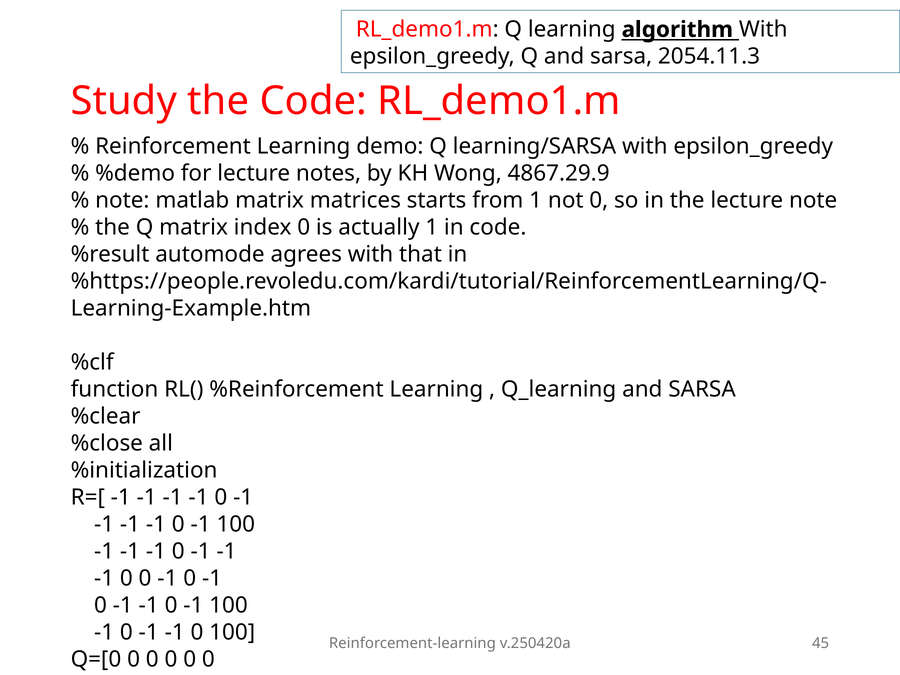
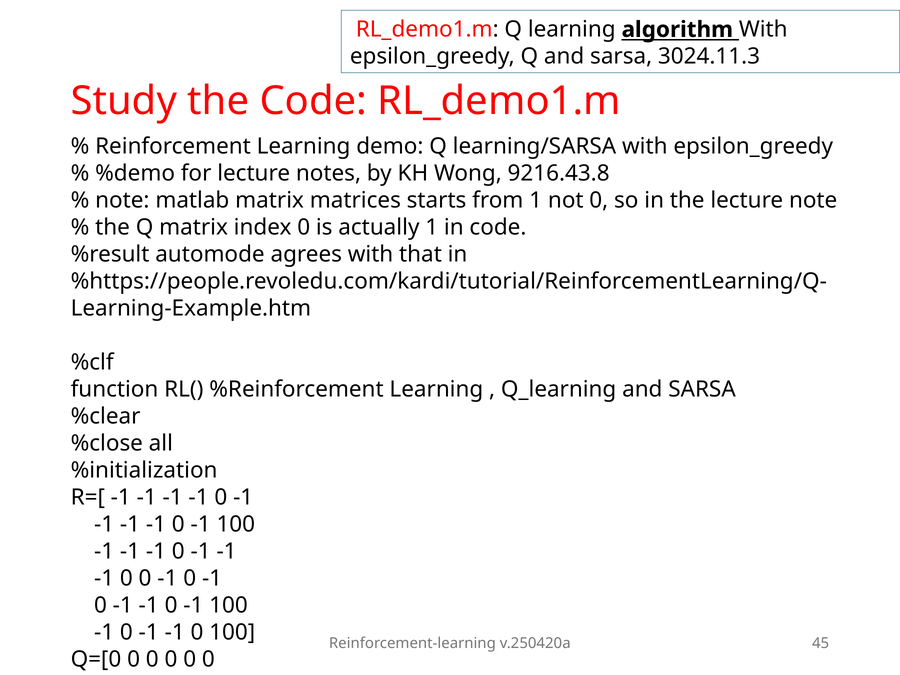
2054.11.3: 2054.11.3 -> 3024.11.3
4867.29.9: 4867.29.9 -> 9216.43.8
